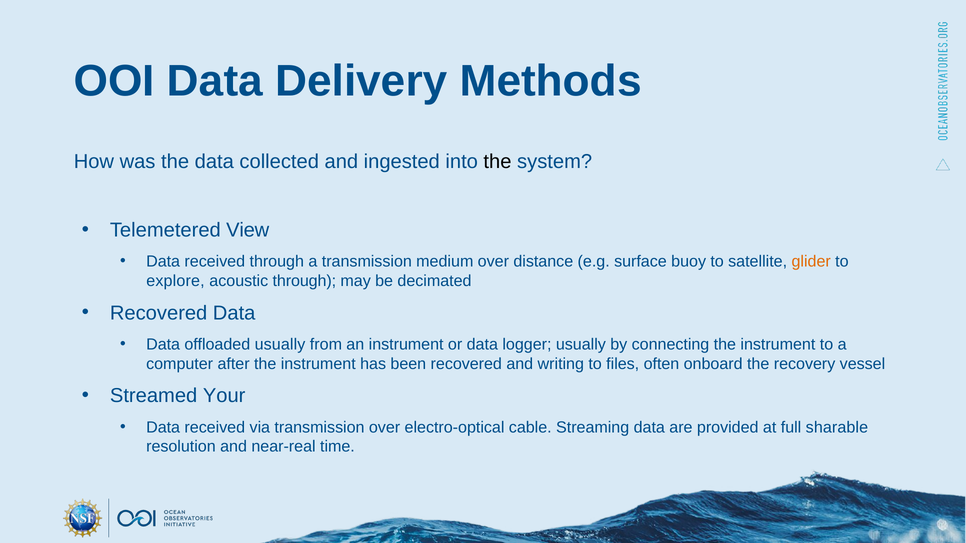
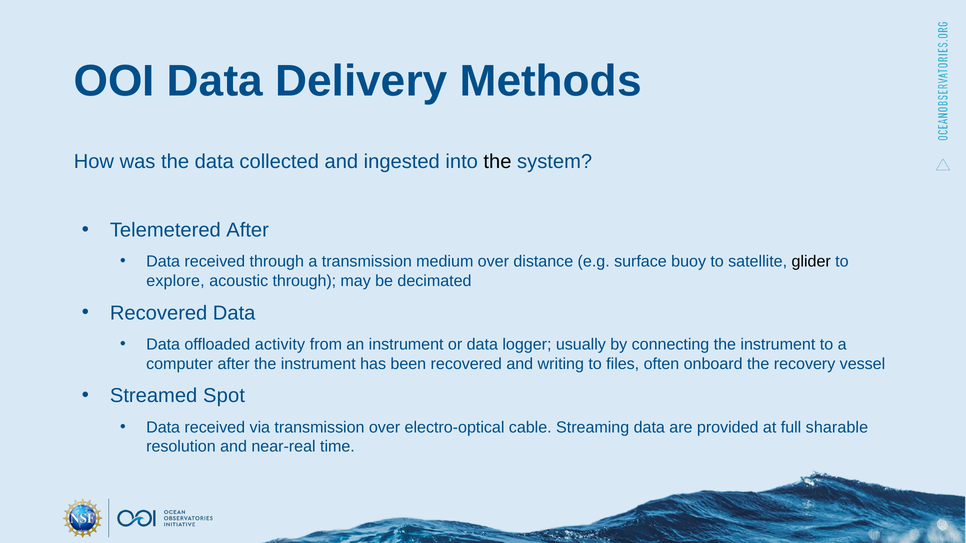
Telemetered View: View -> After
glider colour: orange -> black
offloaded usually: usually -> activity
Your: Your -> Spot
